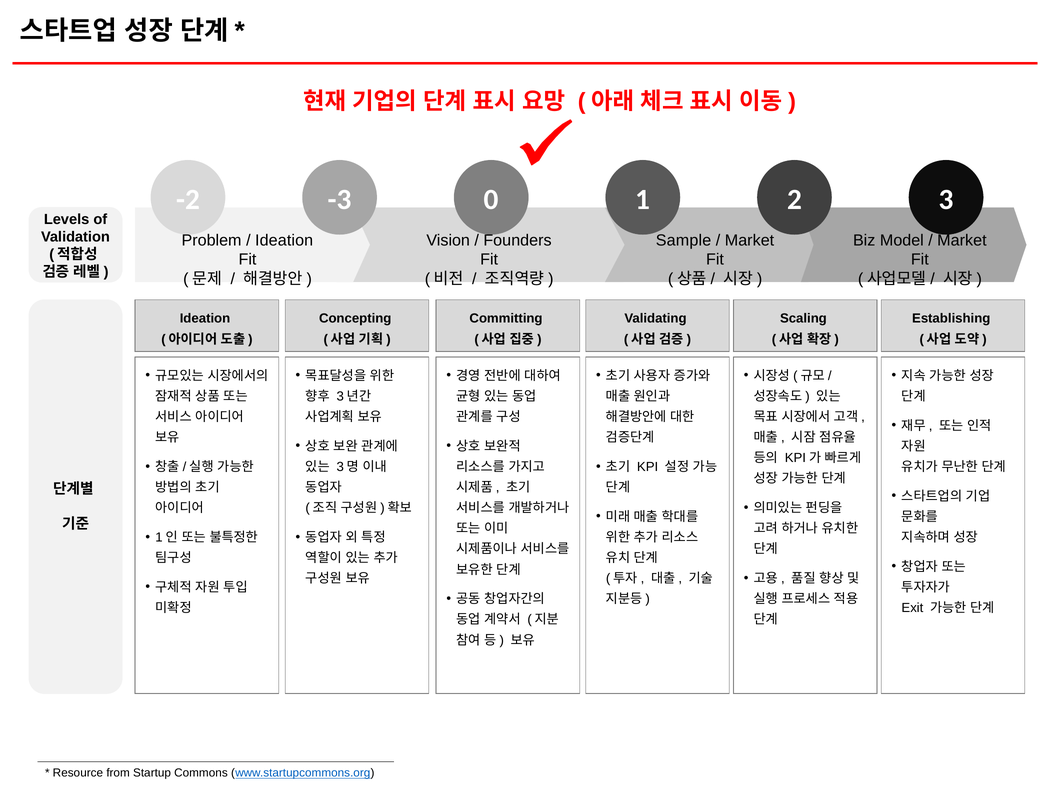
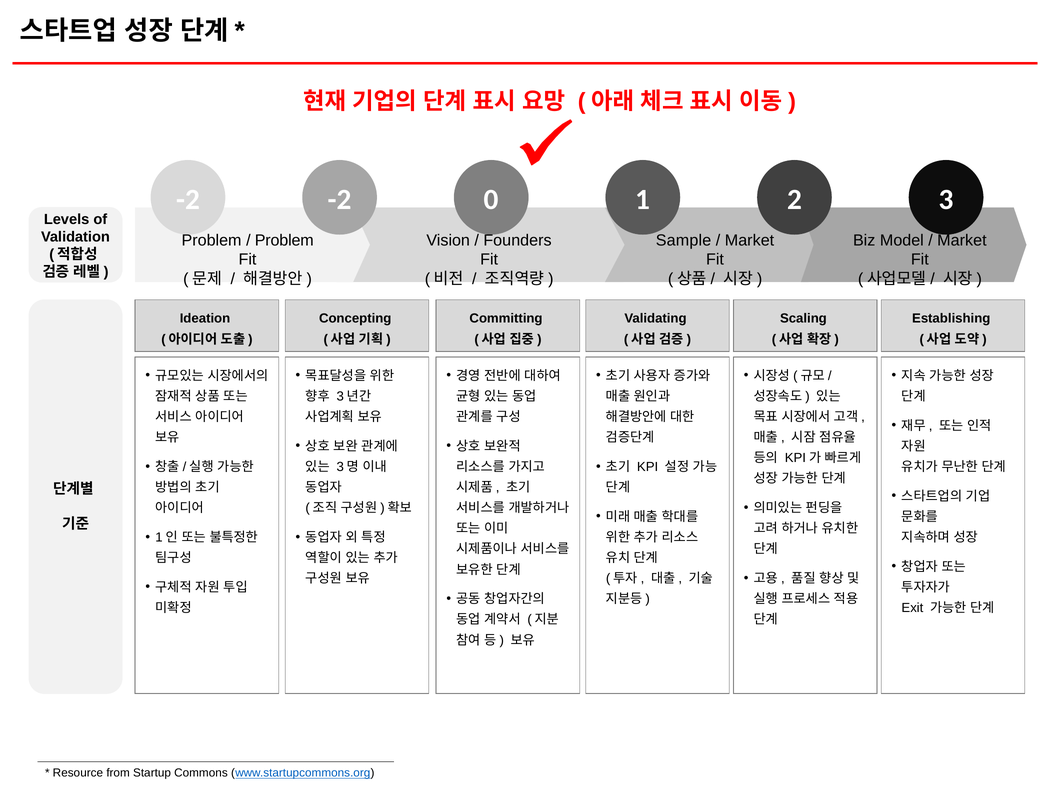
-2 -3: -3 -> -2
Ideation at (284, 240): Ideation -> Problem
